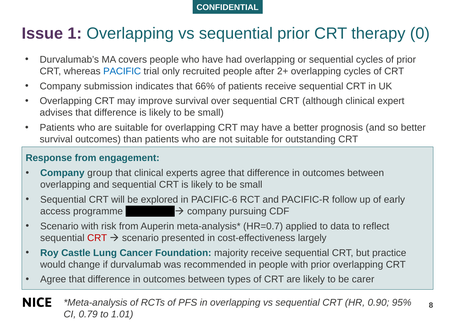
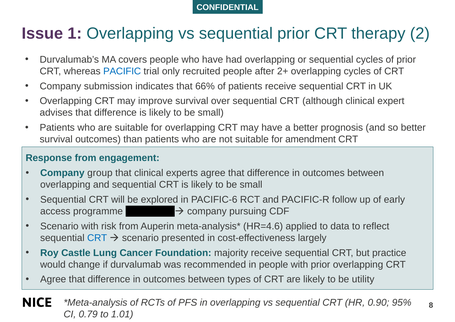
0: 0 -> 2
outstanding: outstanding -> amendment
HR=0.7: HR=0.7 -> HR=4.6
CRT at (97, 238) colour: red -> blue
carer: carer -> utility
